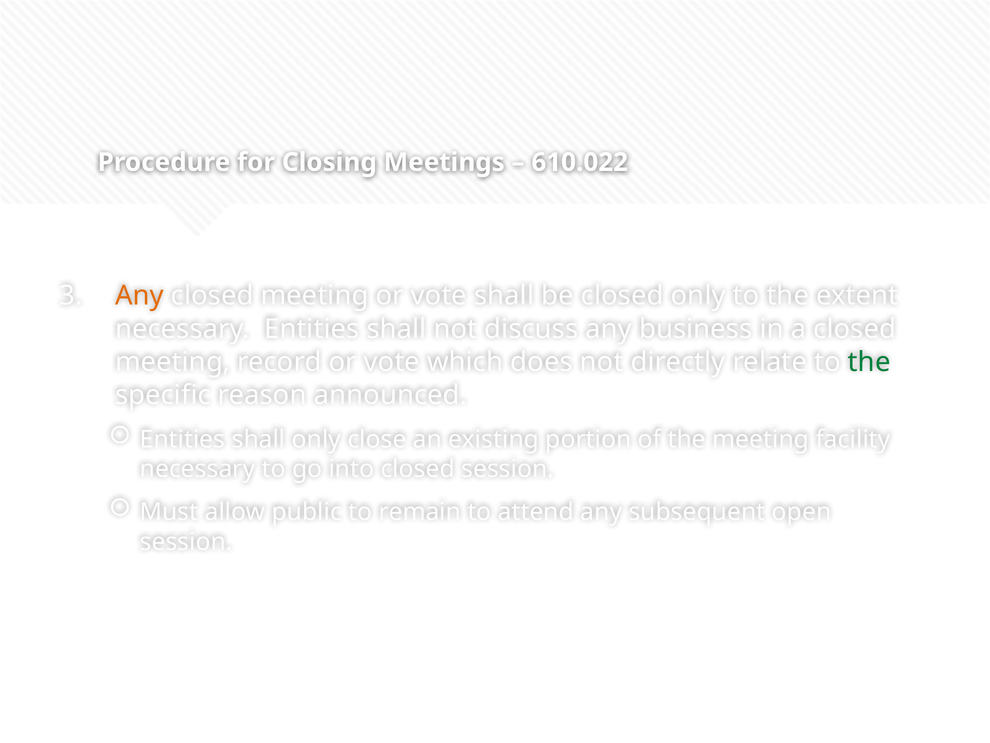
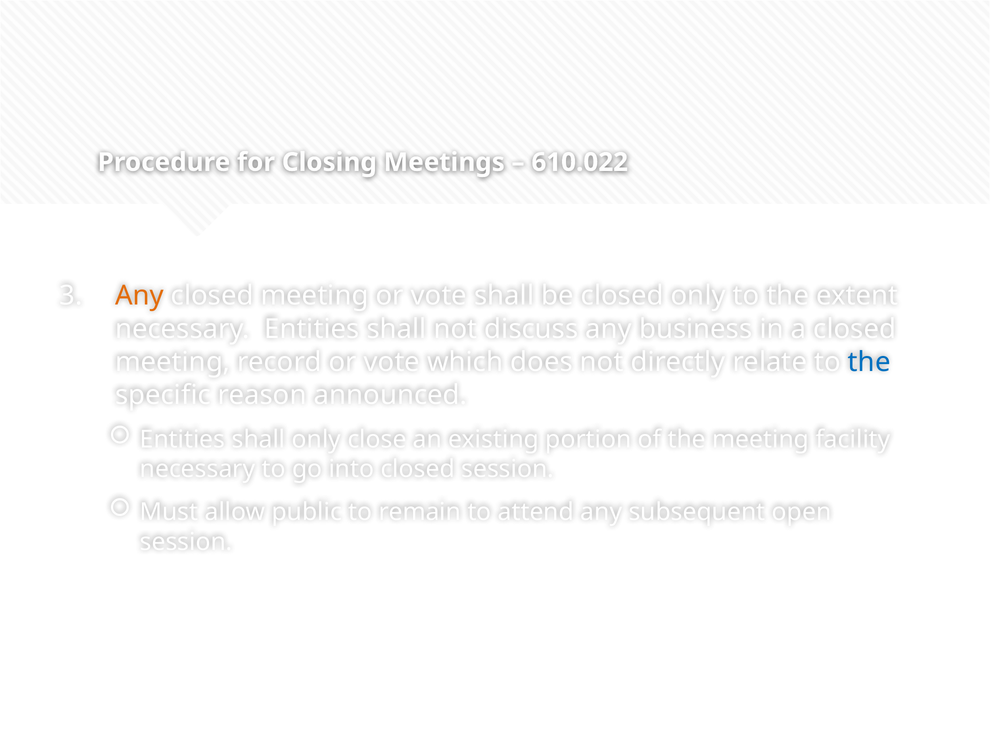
the at (869, 362) colour: green -> blue
